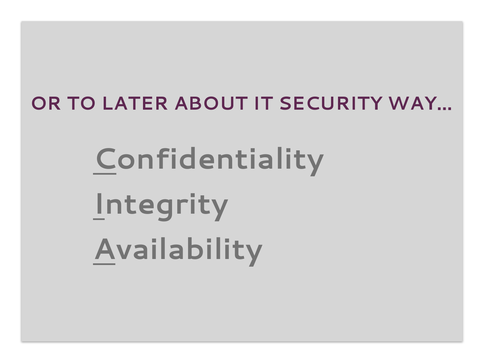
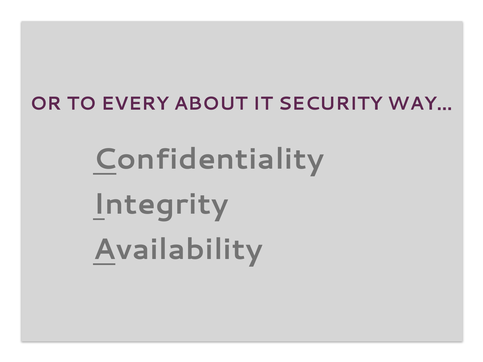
LATER: LATER -> EVERY
